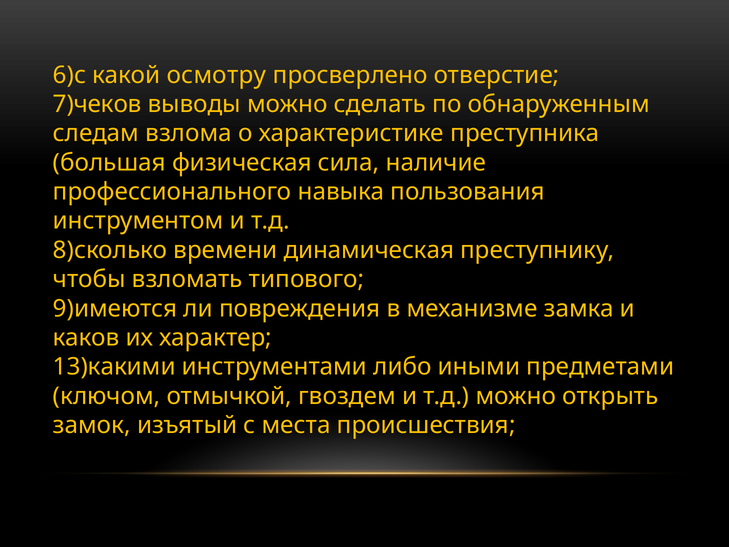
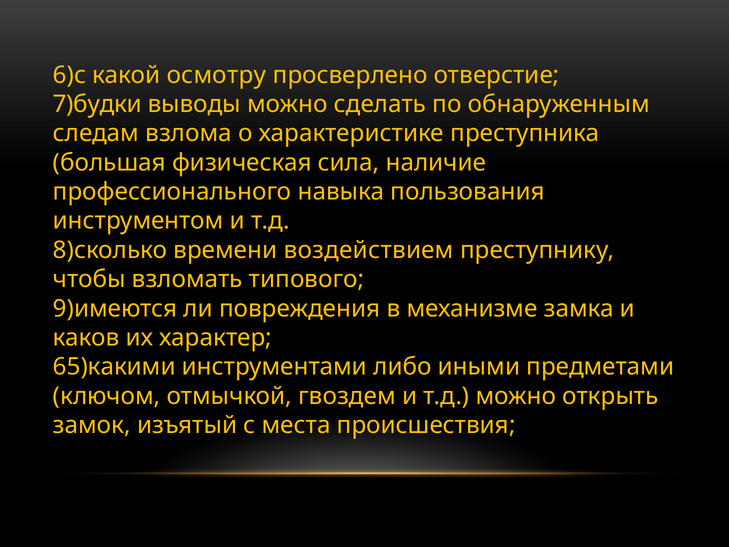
7)чеков: 7)чеков -> 7)будки
динамическая: динамическая -> воздействием
13)какими: 13)какими -> 65)какими
